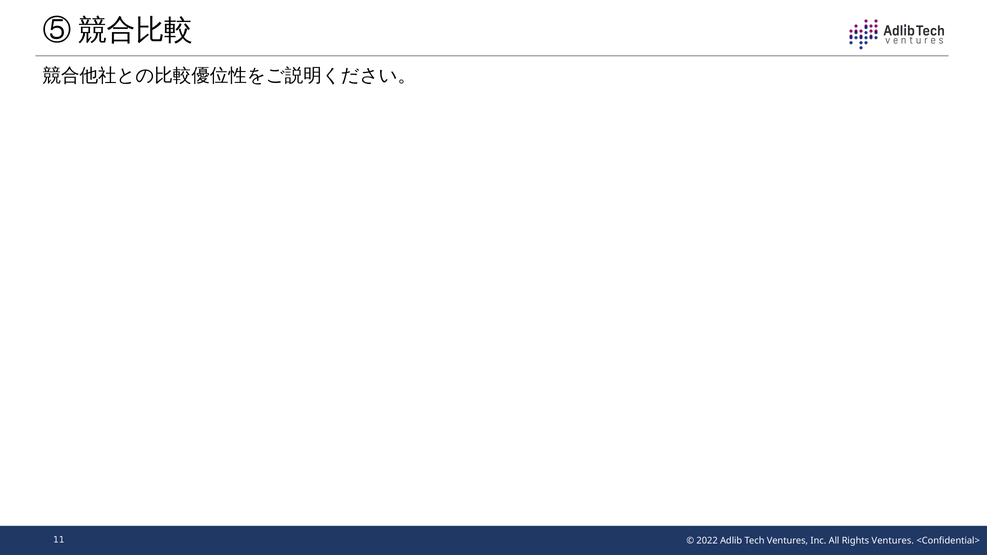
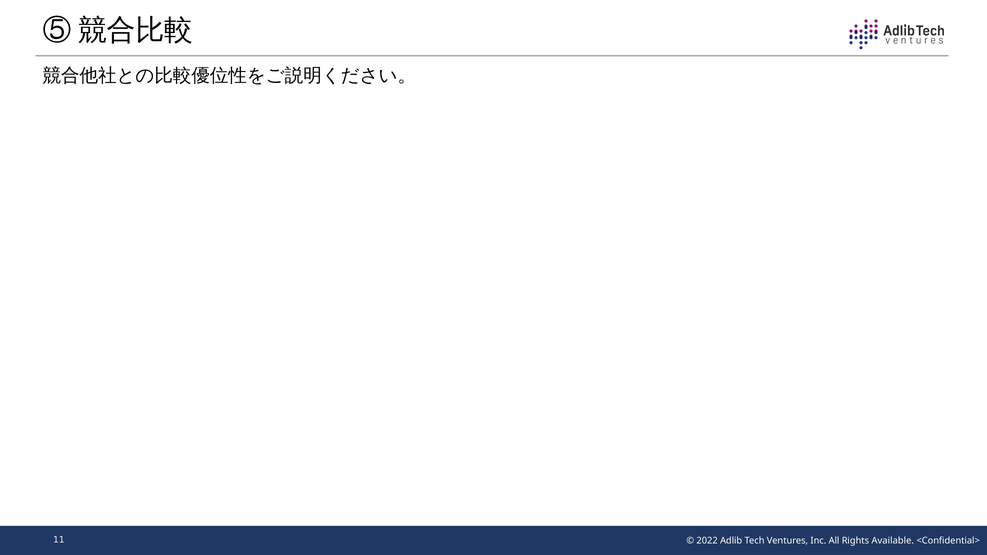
Rights Ventures: Ventures -> Available
